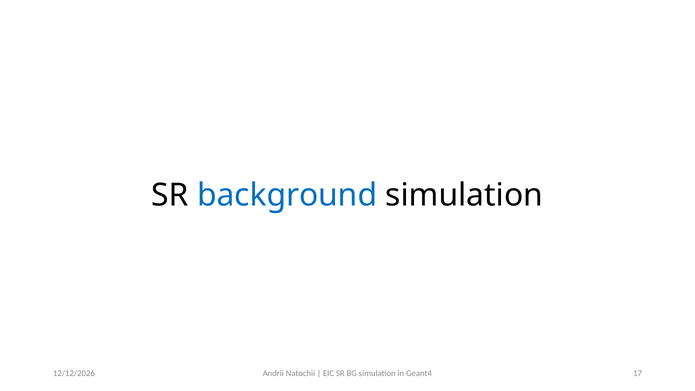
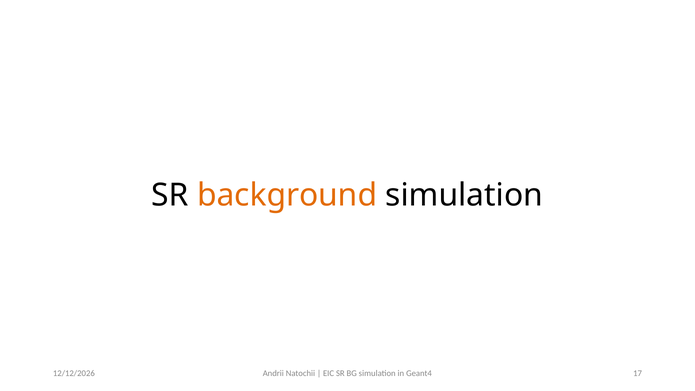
background colour: blue -> orange
